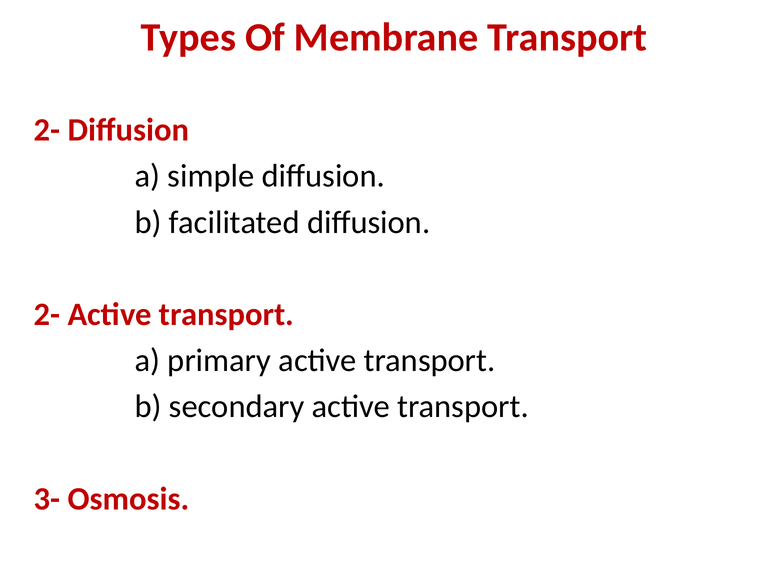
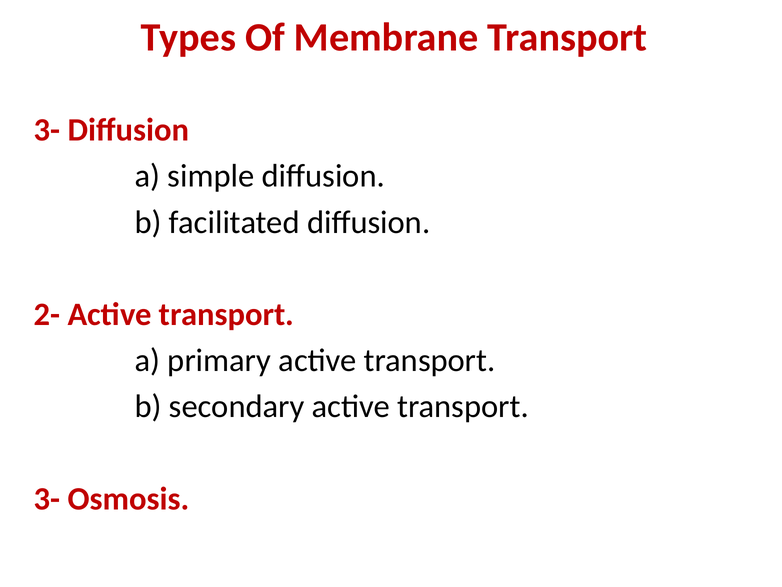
2- at (47, 130): 2- -> 3-
